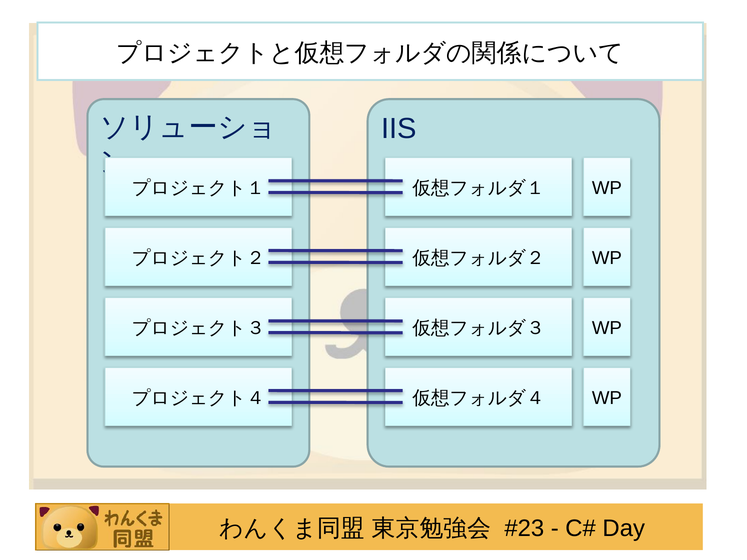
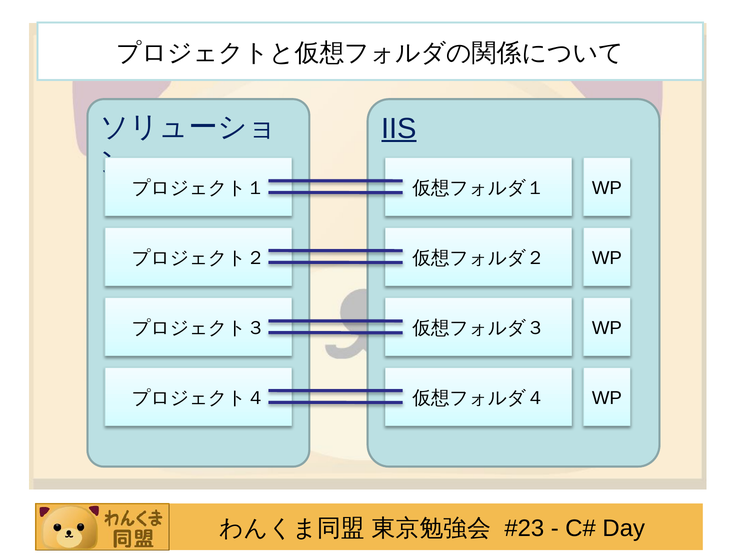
IIS underline: none -> present
